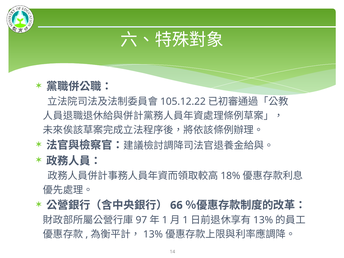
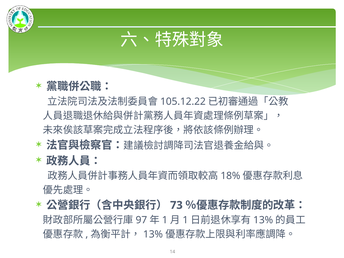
66: 66 -> 73
